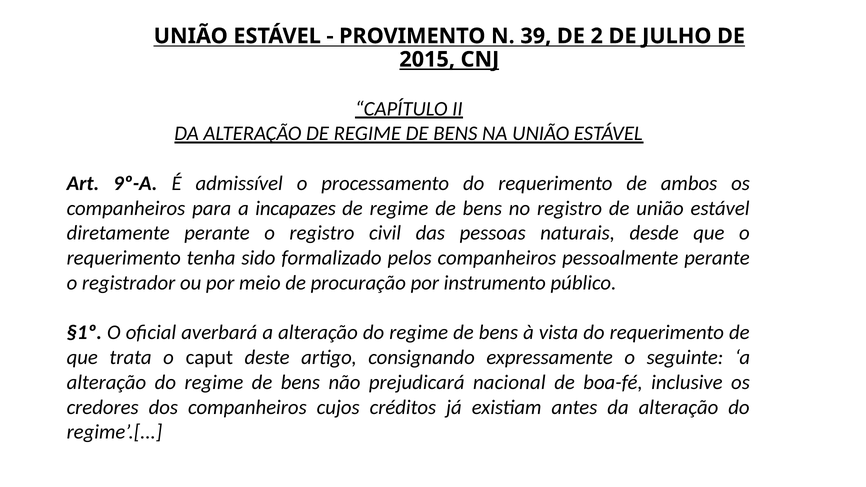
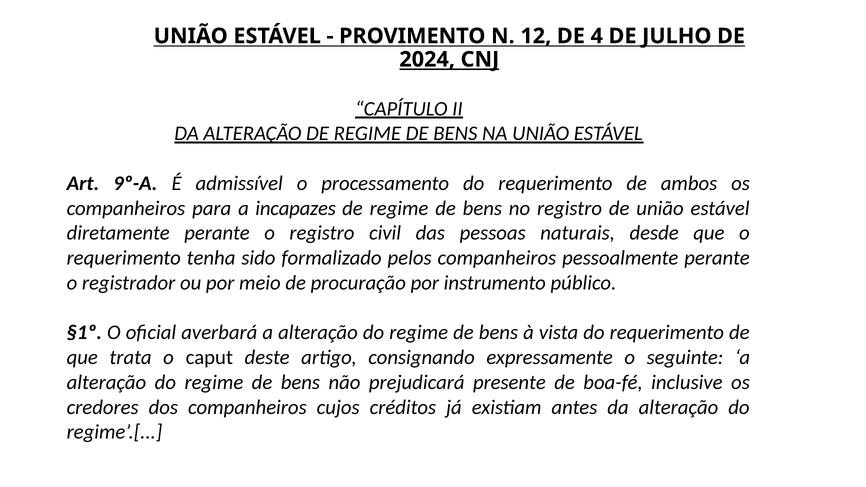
39: 39 -> 12
2: 2 -> 4
2015: 2015 -> 2024
nacional: nacional -> presente
